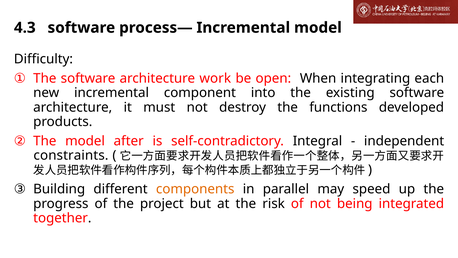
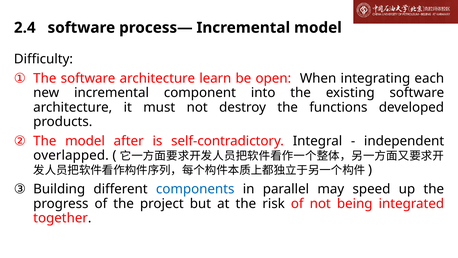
4.3: 4.3 -> 2.4
work: work -> learn
constraints: constraints -> overlapped
components colour: orange -> blue
